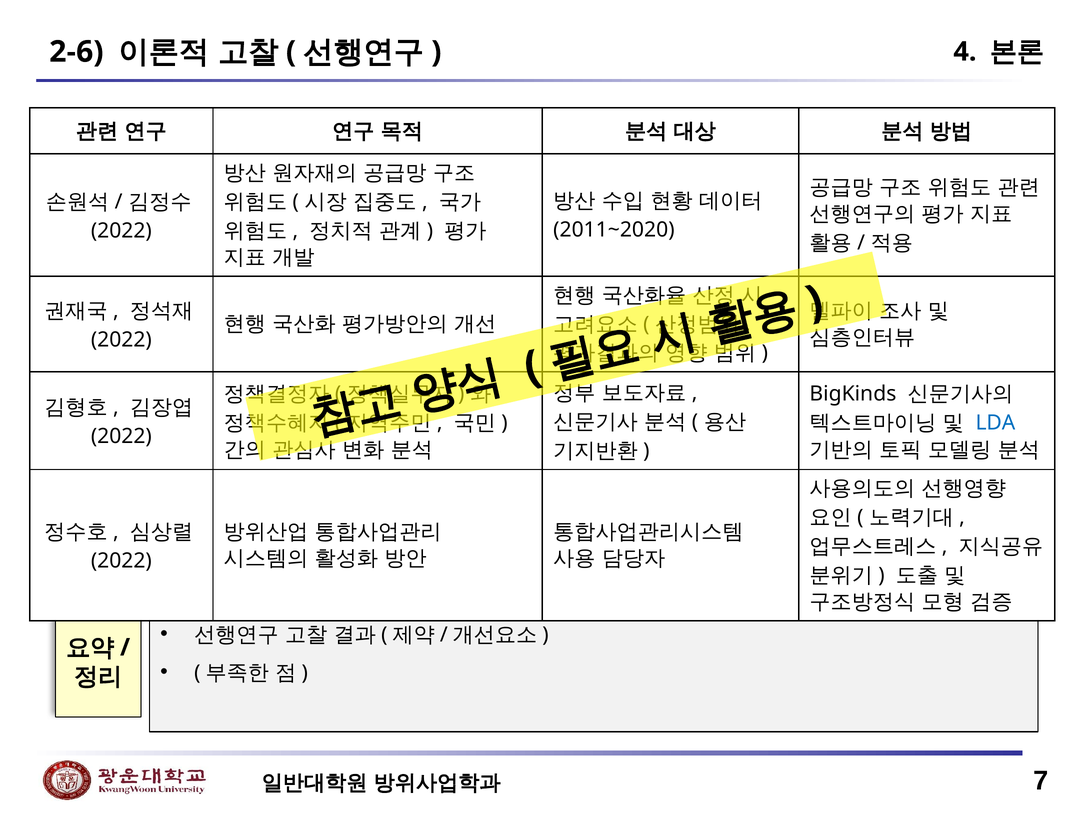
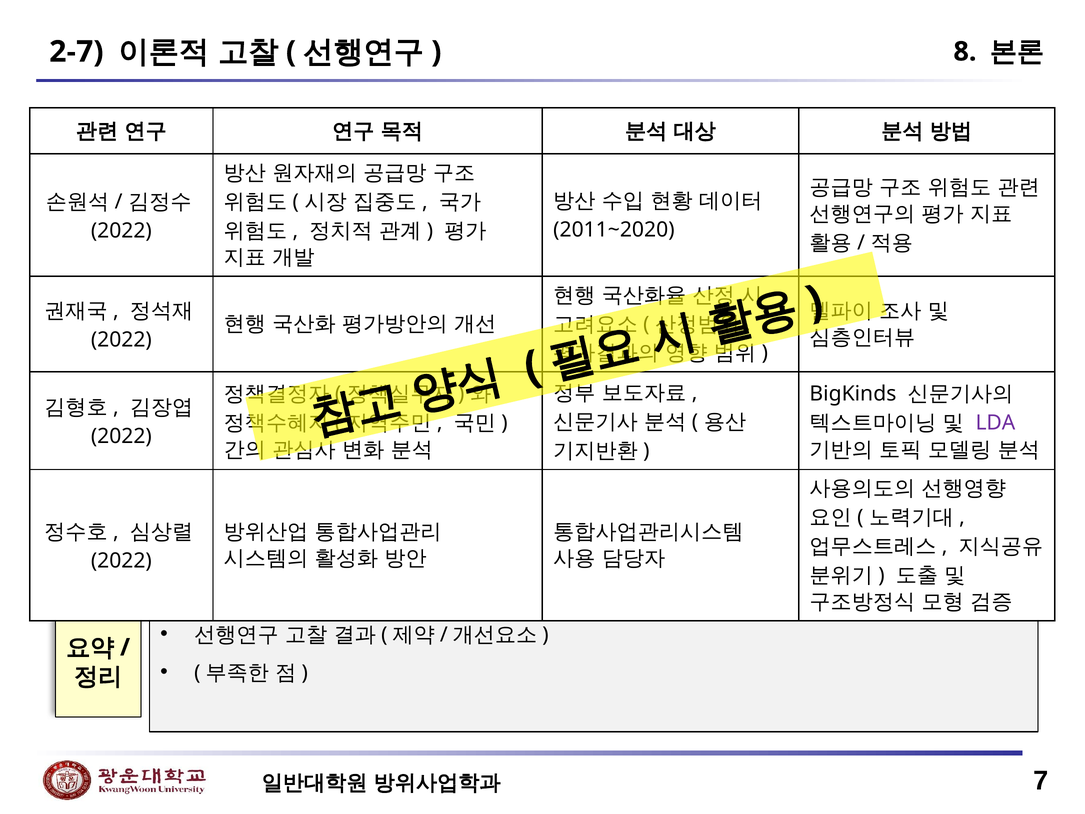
2-6: 2-6 -> 2-7
4: 4 -> 8
LDA colour: blue -> purple
